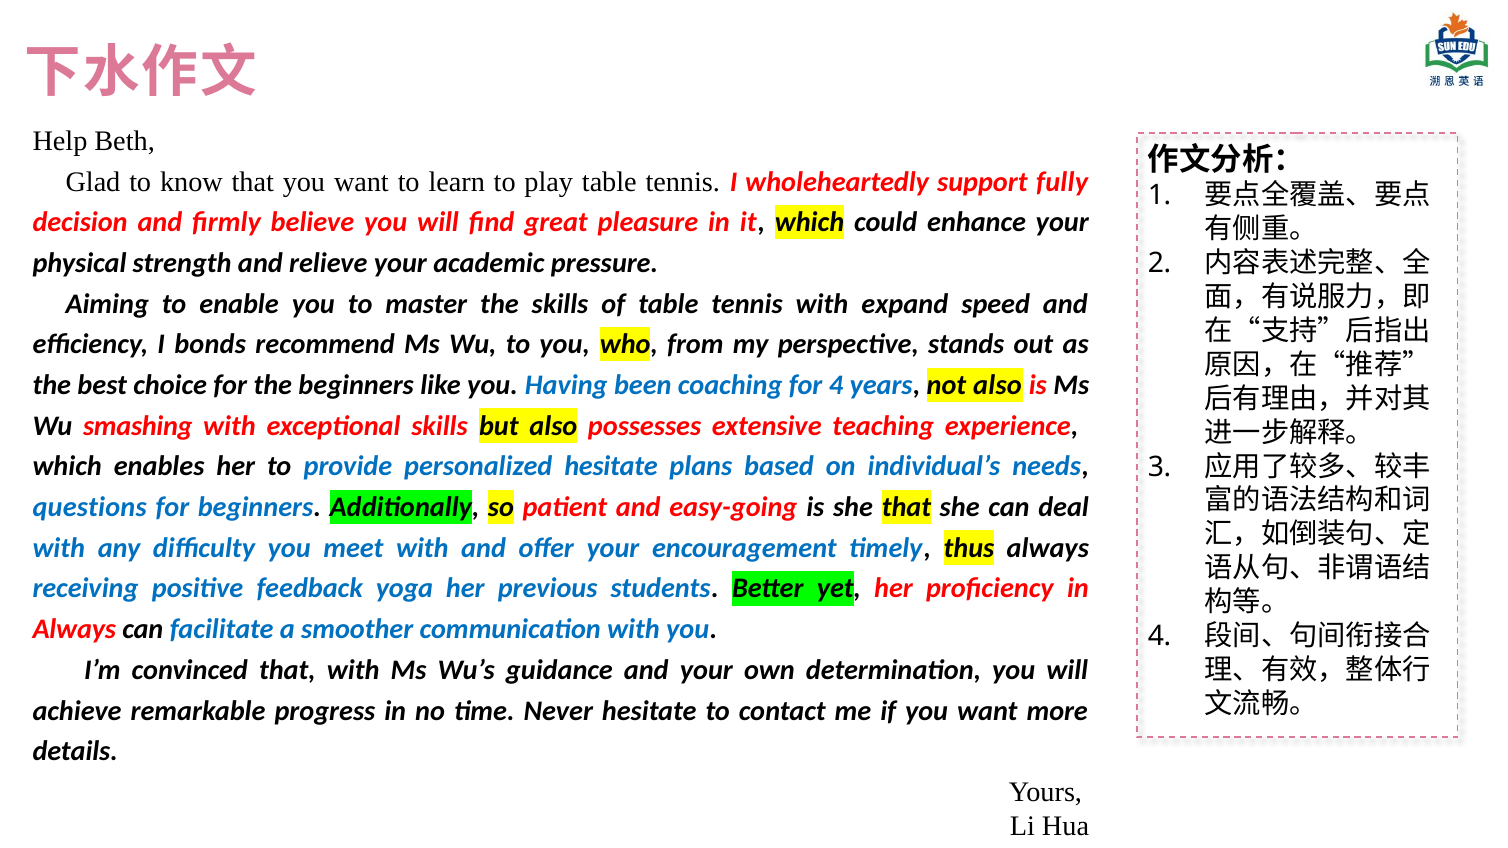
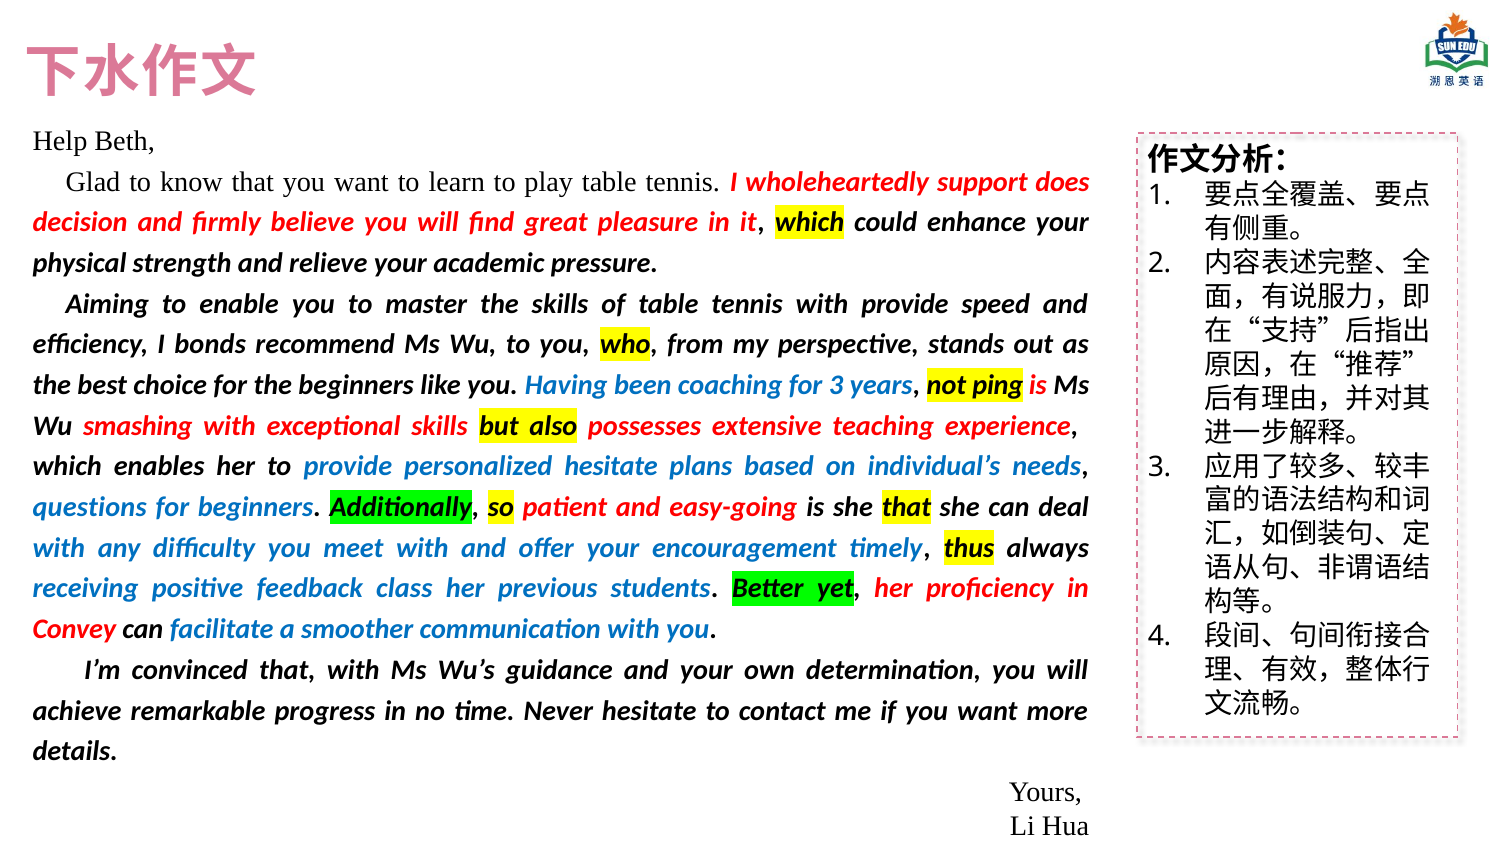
fully: fully -> does
with expand: expand -> provide
for 4: 4 -> 3
not also: also -> ping
yoga: yoga -> class
Always at (74, 630): Always -> Convey
